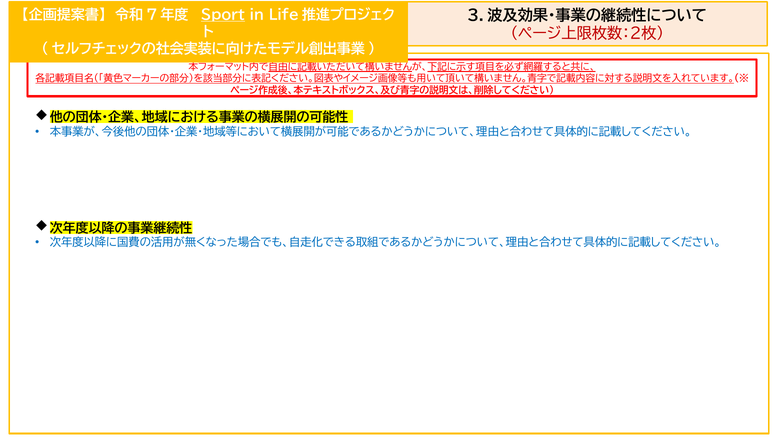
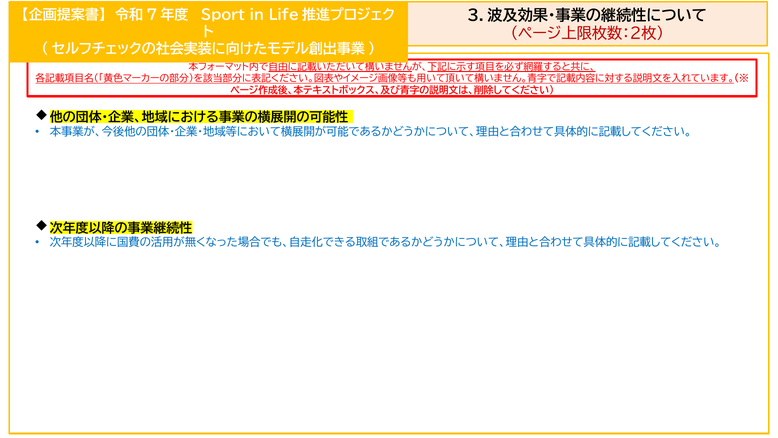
Sport underline: present -> none
